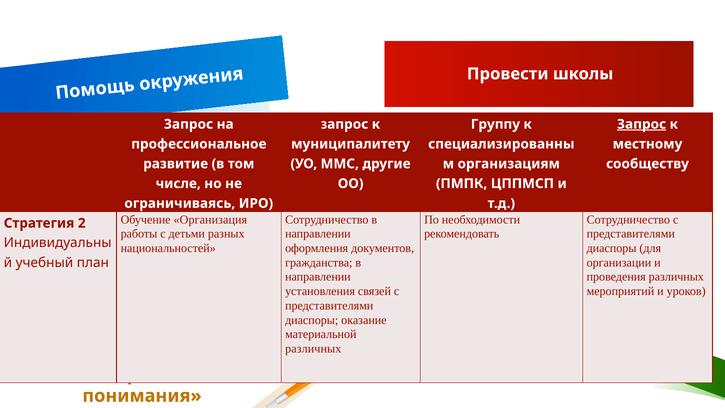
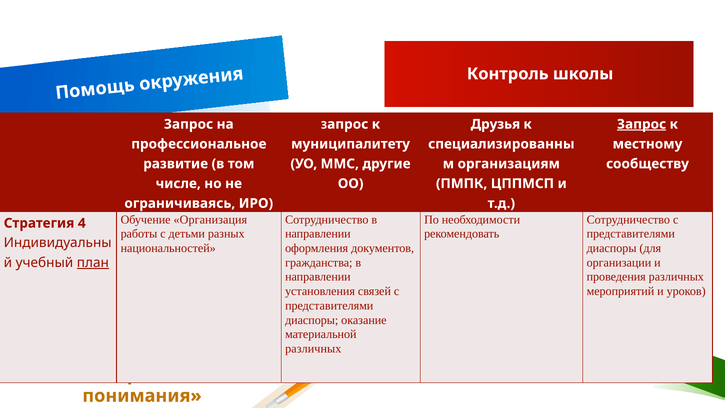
Провести: Провести -> Контроль
Группу: Группу -> Друзья
2: 2 -> 4
план underline: none -> present
